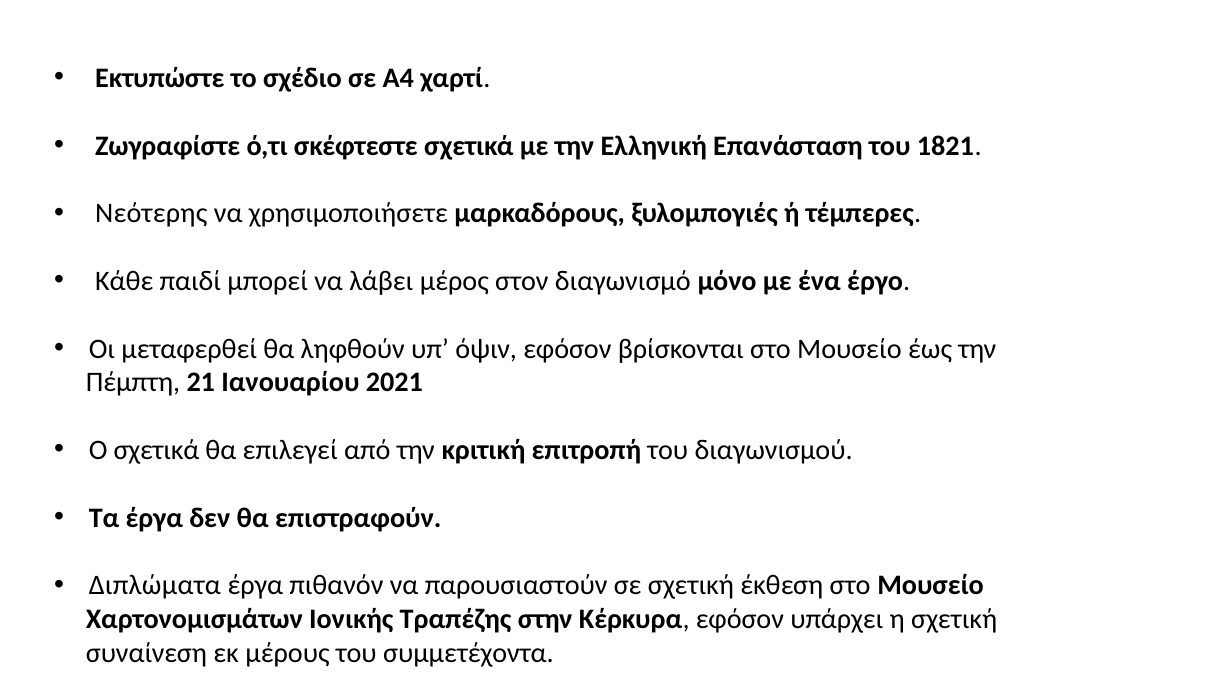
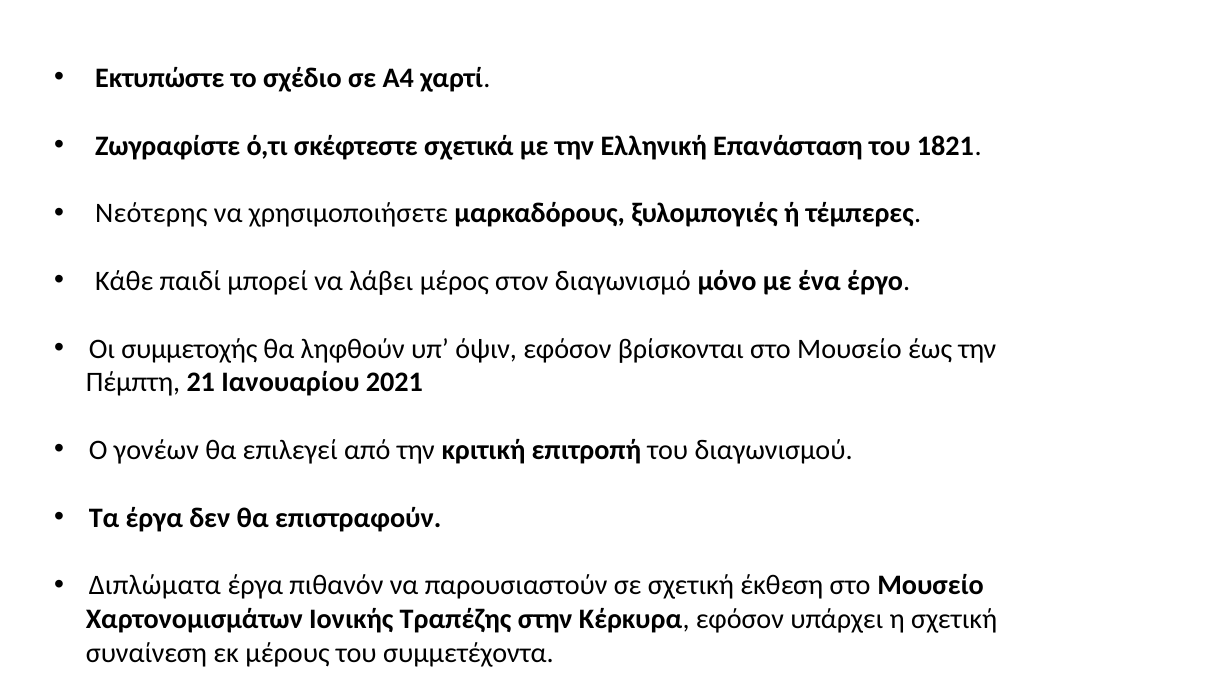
μεταφερθεί: μεταφερθεί -> συμμετοχής
Ο σχετικά: σχετικά -> γονέων
